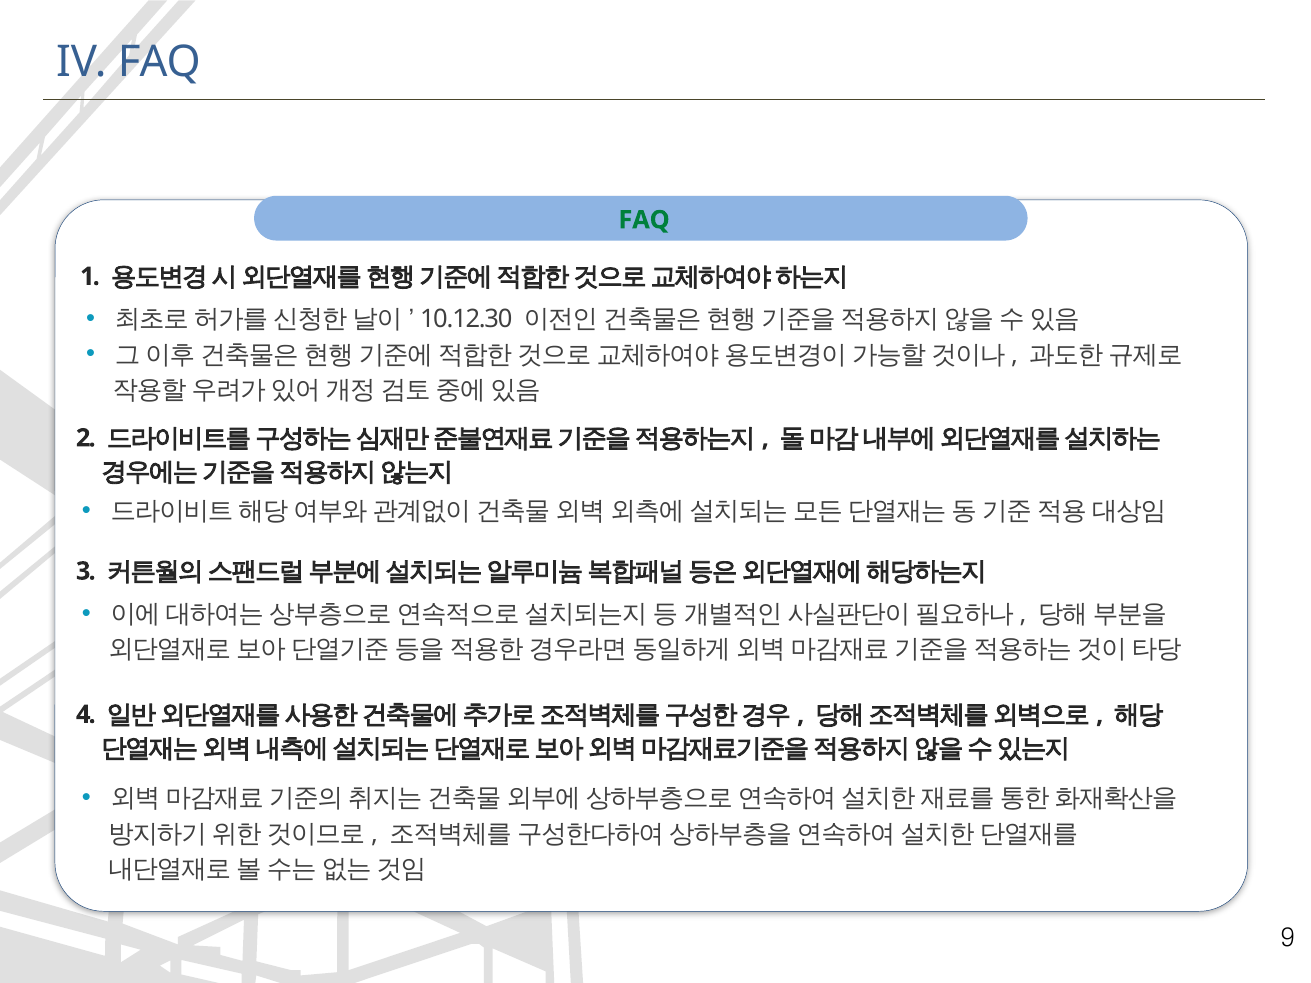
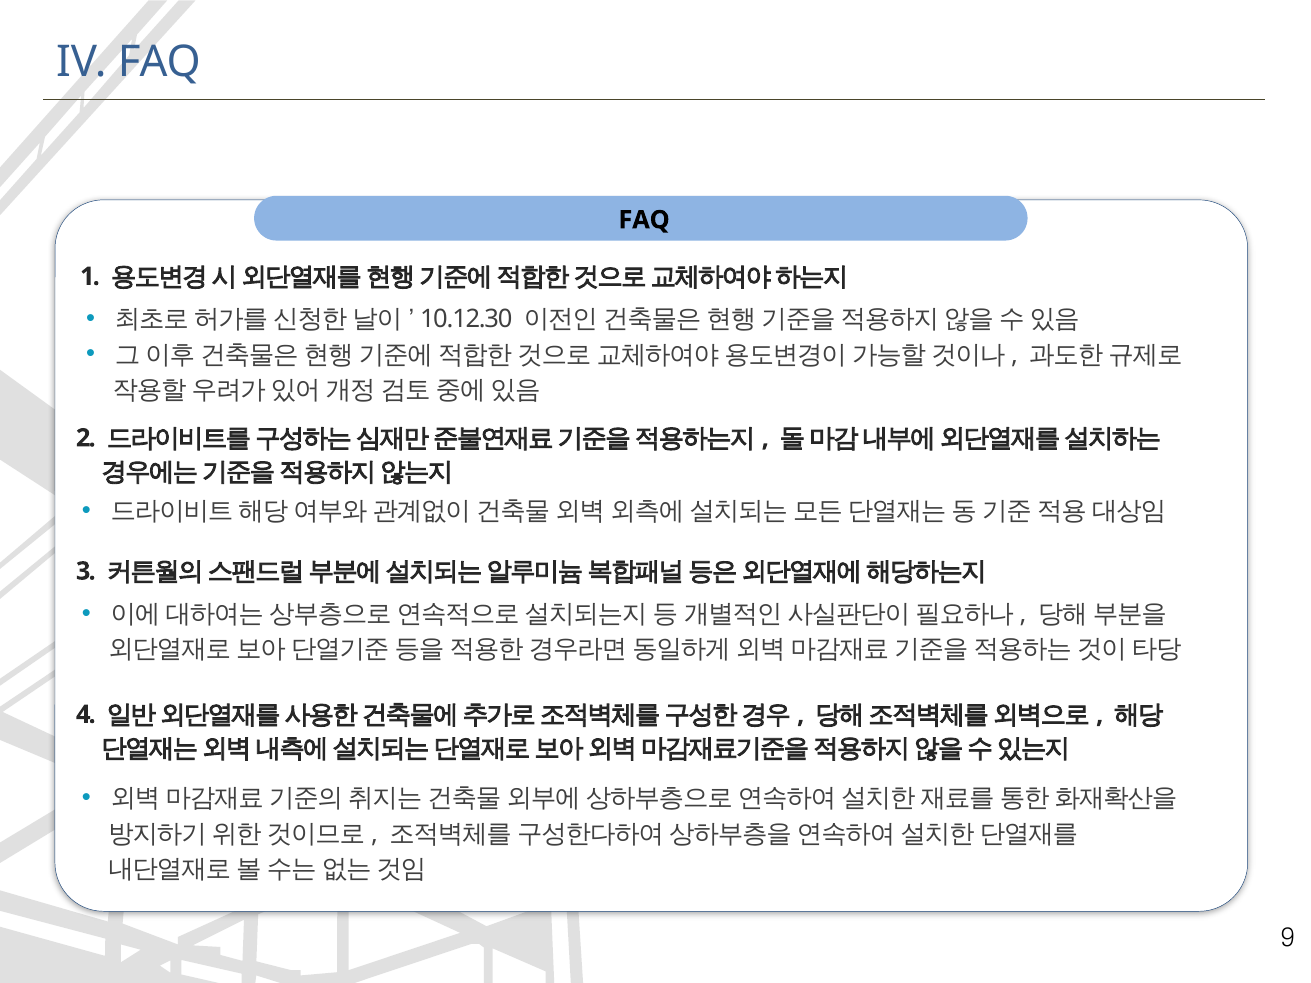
FAQ at (644, 220) colour: green -> black
